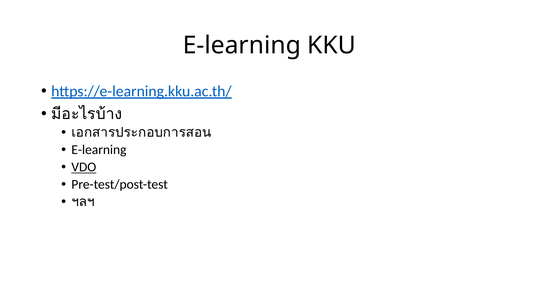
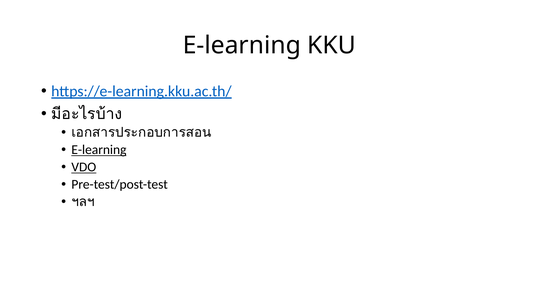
E-learning at (99, 150) underline: none -> present
